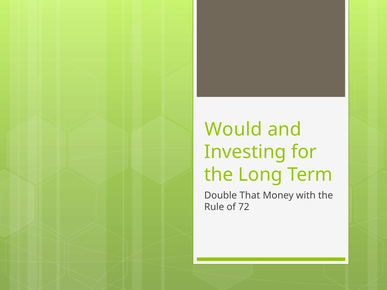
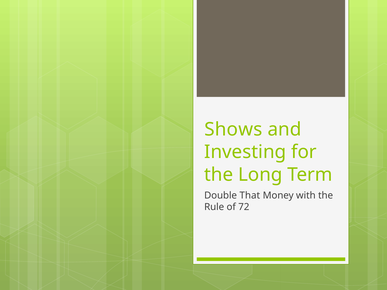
Would: Would -> Shows
